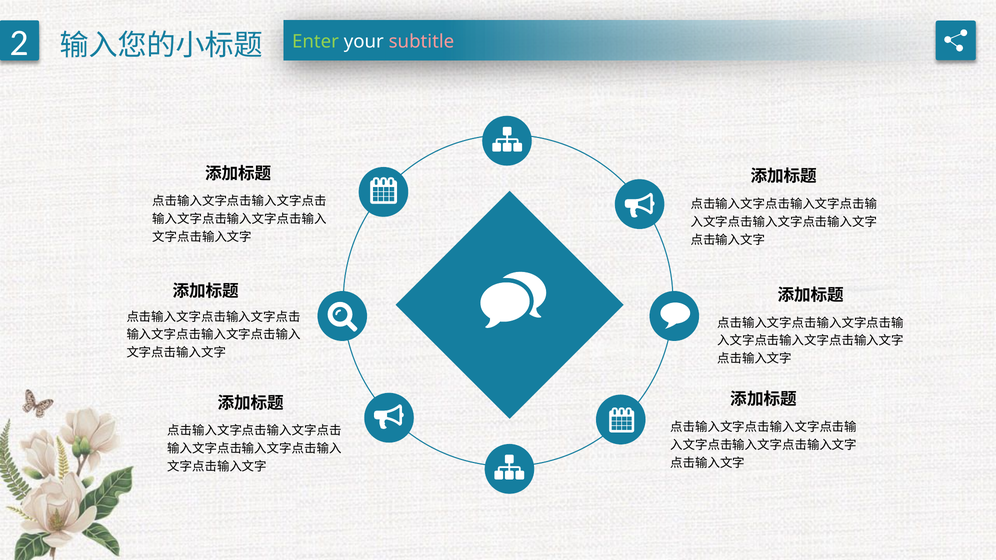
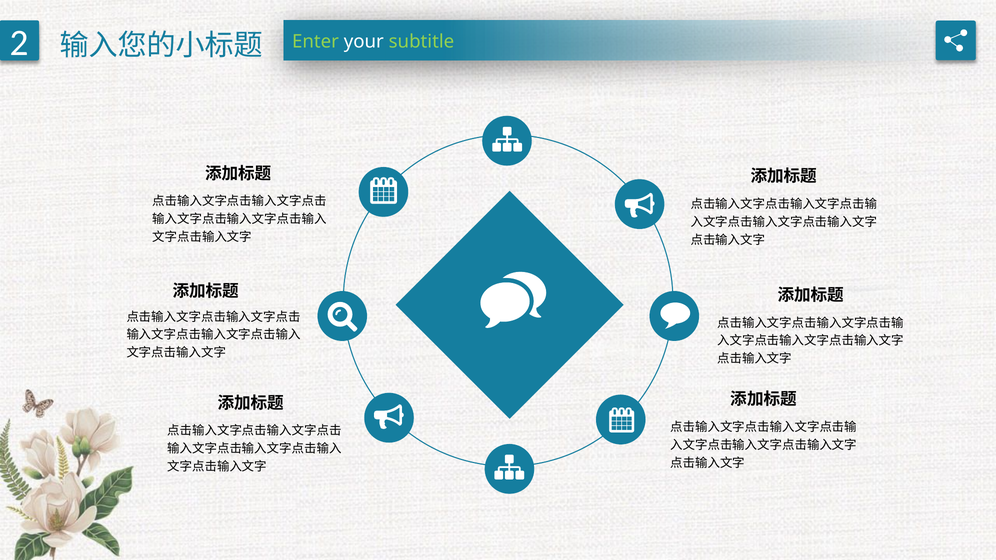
subtitle colour: pink -> light green
